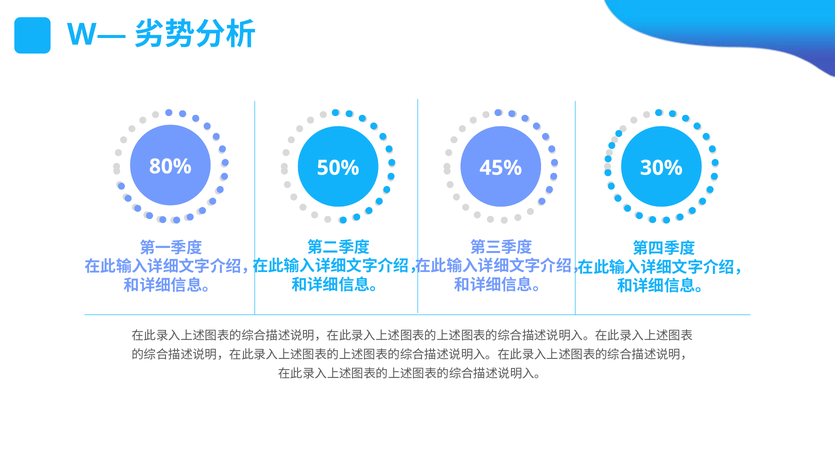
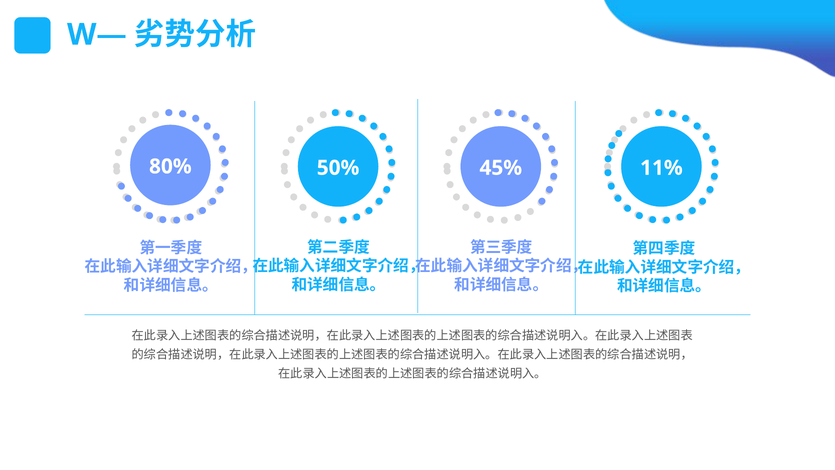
30%: 30% -> 11%
